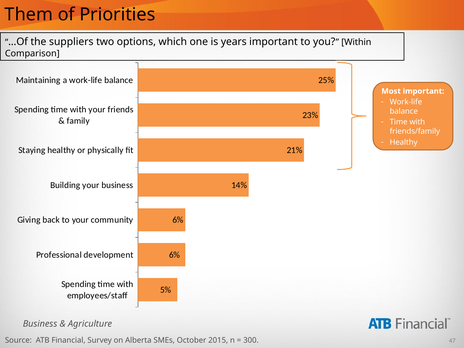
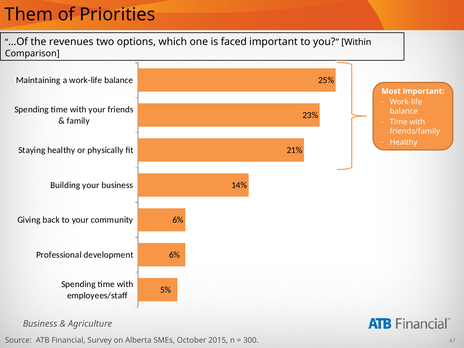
suppliers: suppliers -> revenues
years: years -> faced
